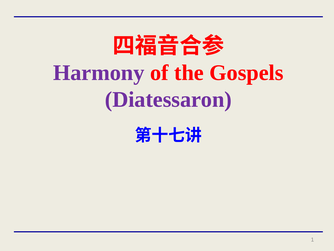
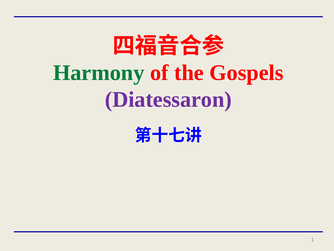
Harmony colour: purple -> green
